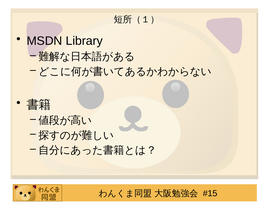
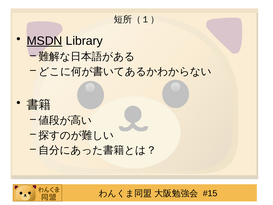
MSDN underline: none -> present
